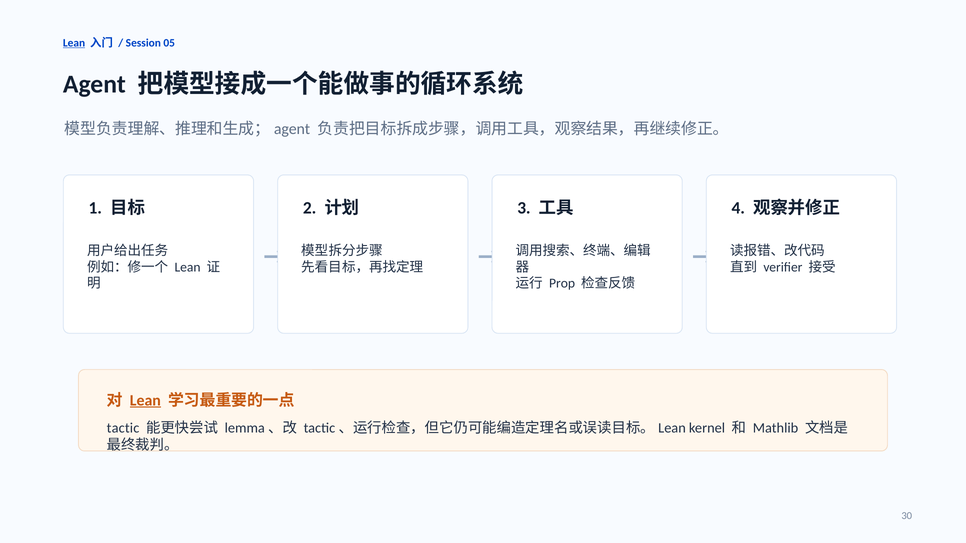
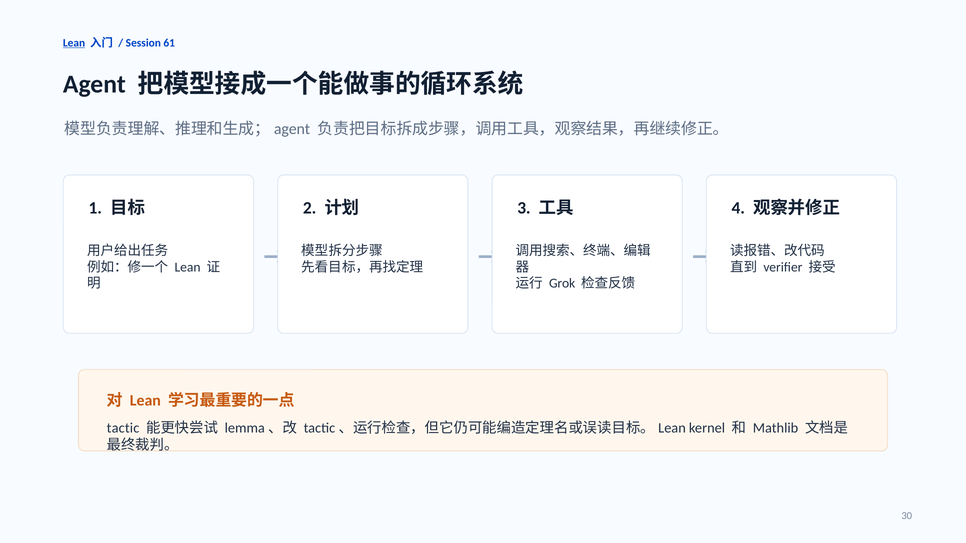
05: 05 -> 61
Prop: Prop -> Grok
Lean at (145, 401) underline: present -> none
